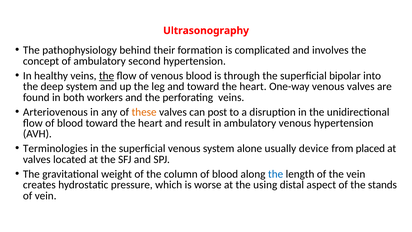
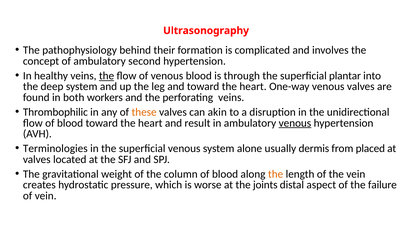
bipolar: bipolar -> plantar
Arteriovenous: Arteriovenous -> Thrombophilic
post: post -> akin
venous at (295, 123) underline: none -> present
device: device -> dermis
the at (276, 174) colour: blue -> orange
using: using -> joints
stands: stands -> failure
